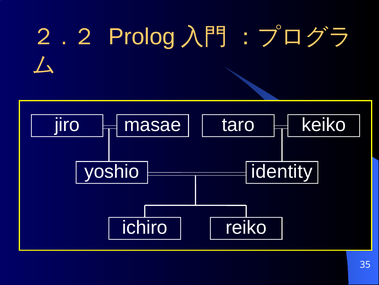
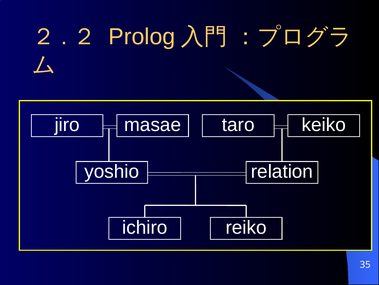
identity: identity -> relation
